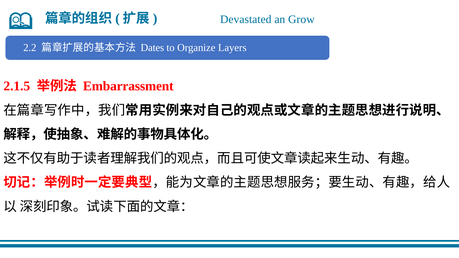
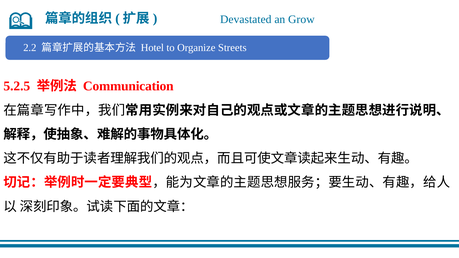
Dates: Dates -> Hotel
Layers: Layers -> Streets
2.1.5: 2.1.5 -> 5.2.5
Embarrassment: Embarrassment -> Communication
